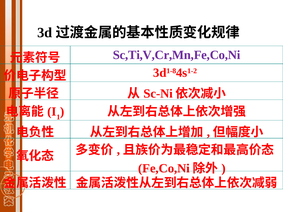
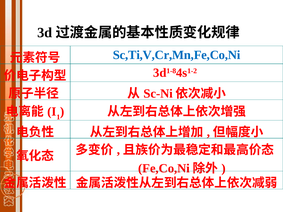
Sc,Ti,V,Cr,Mn,Fe,Co,Ni colour: purple -> blue
